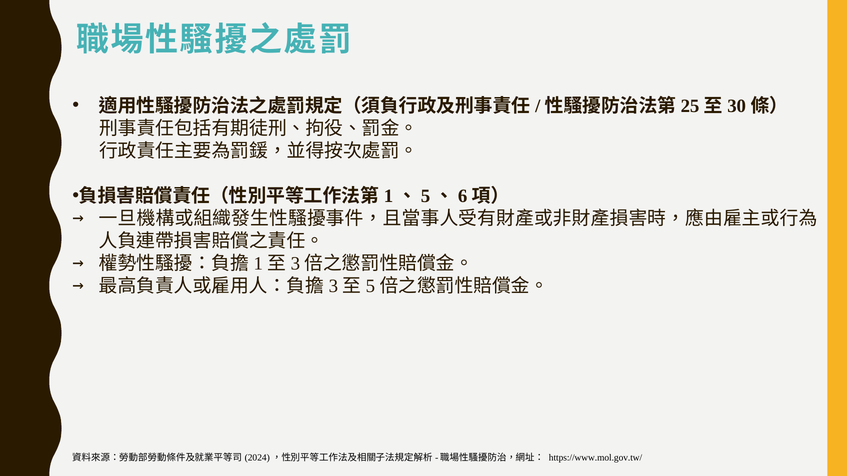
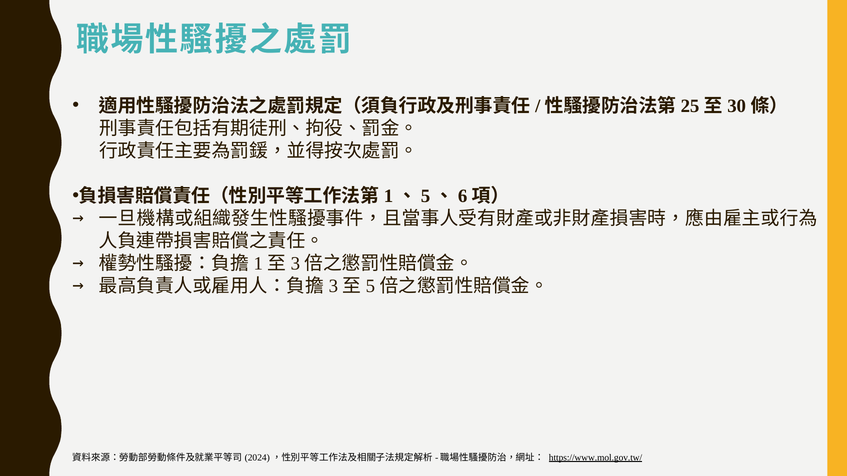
https://www.mol.gov.tw/ underline: none -> present
